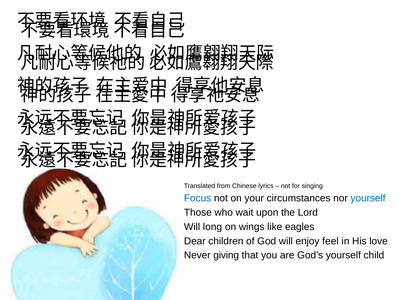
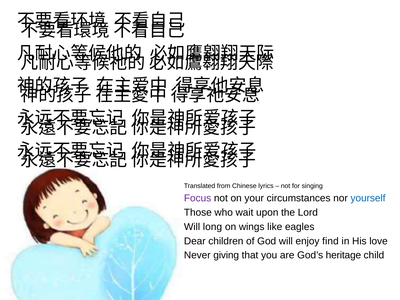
Focus colour: blue -> purple
feel: feel -> find
God’s yourself: yourself -> heritage
